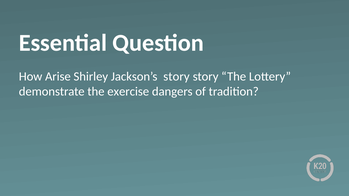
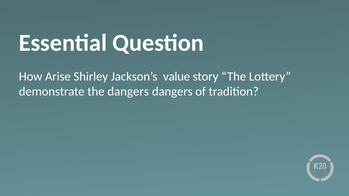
Jackson’s story: story -> value
the exercise: exercise -> dangers
